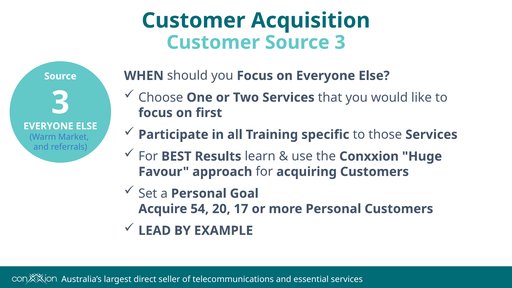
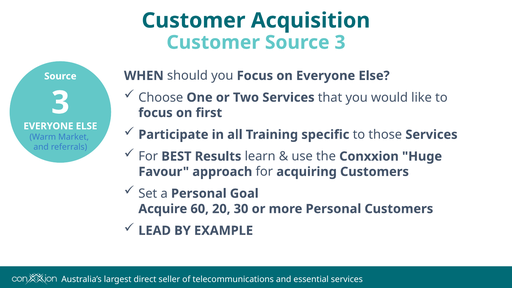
54: 54 -> 60
17: 17 -> 30
